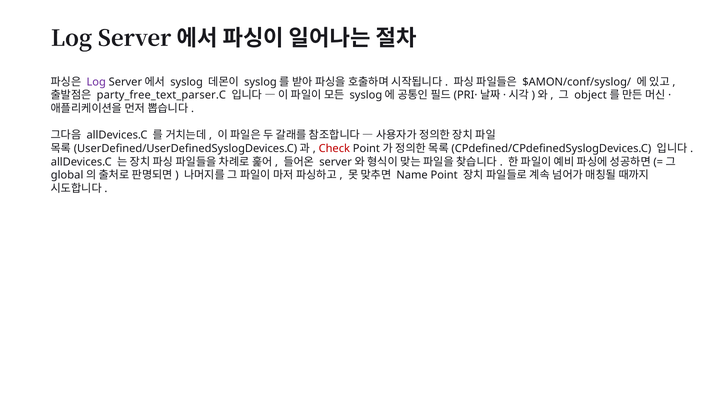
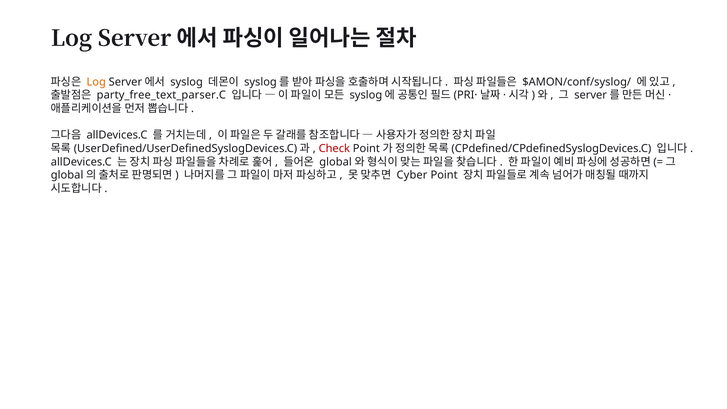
Log at (96, 82) colour: purple -> orange
object at (591, 95): object -> server
server at (336, 162): server -> global
Name: Name -> Cyber
